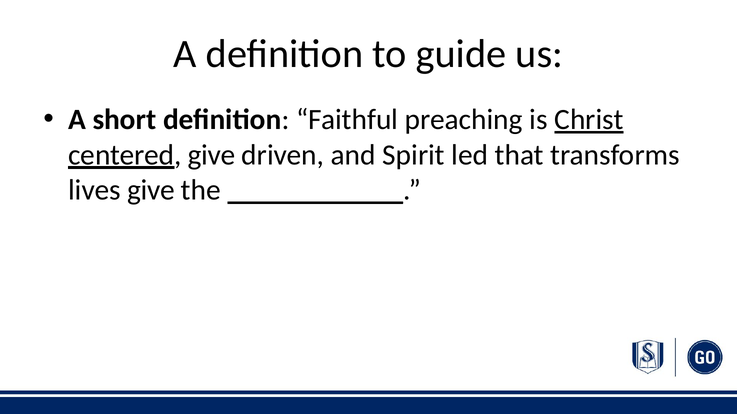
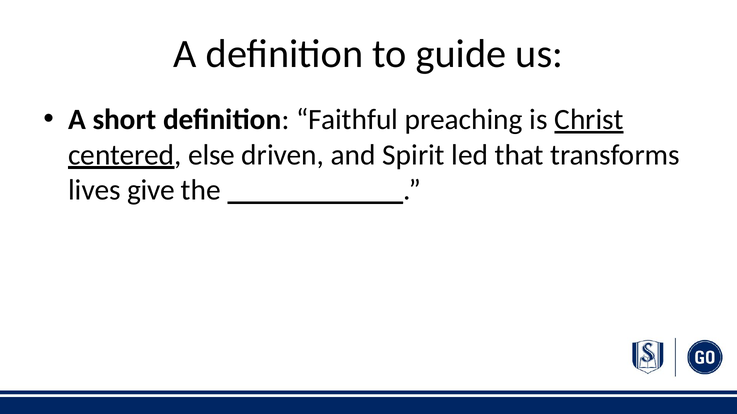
centered give: give -> else
